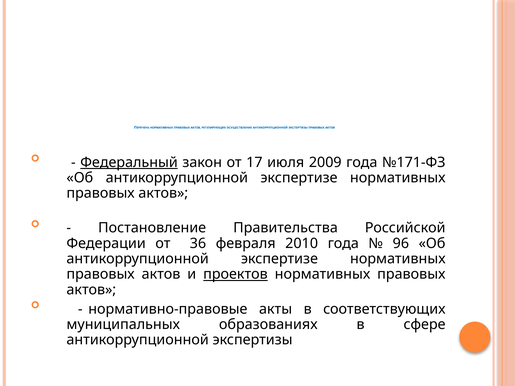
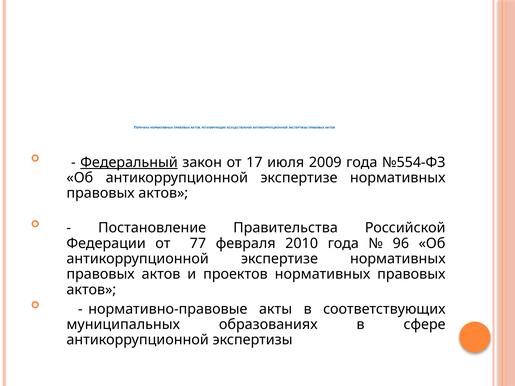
№171-ФЗ: №171-ФЗ -> №554-ФЗ
36: 36 -> 77
проектов underline: present -> none
